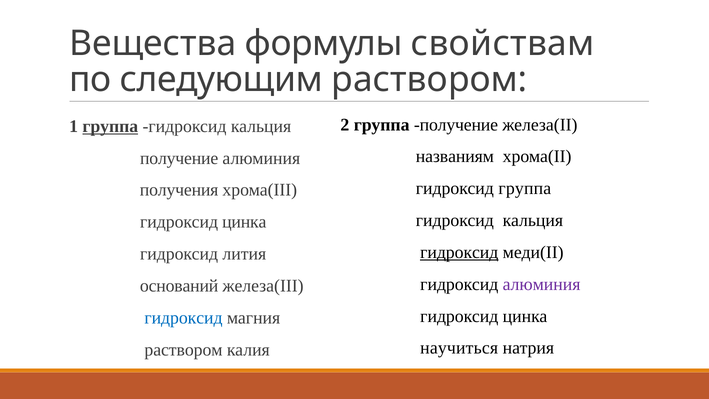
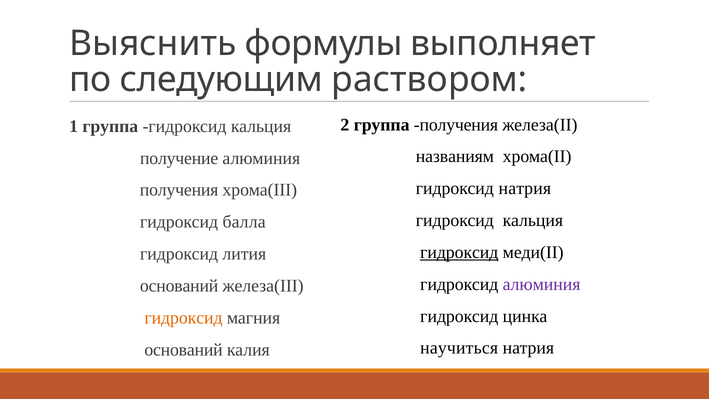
Вещества: Вещества -> Выяснить
свойствам: свойствам -> выполняет
группа получение: получение -> получения
группа at (110, 126) underline: present -> none
гидроксид группа: группа -> натрия
цинка at (244, 222): цинка -> балла
гидроксид at (183, 318) colour: blue -> orange
раствором at (183, 350): раствором -> оснований
